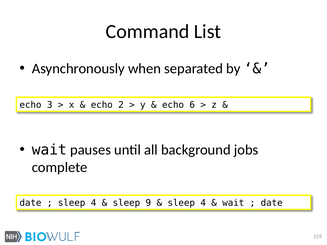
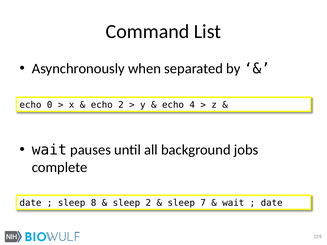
3: 3 -> 0
6: 6 -> 4
4 at (94, 203): 4 -> 8
sleep 9: 9 -> 2
4 at (203, 203): 4 -> 7
